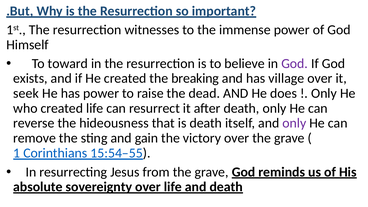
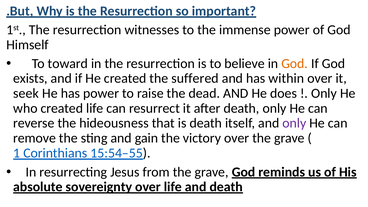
God at (295, 63) colour: purple -> orange
breaking: breaking -> suffered
village: village -> within
